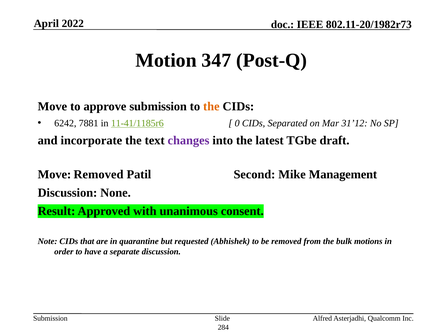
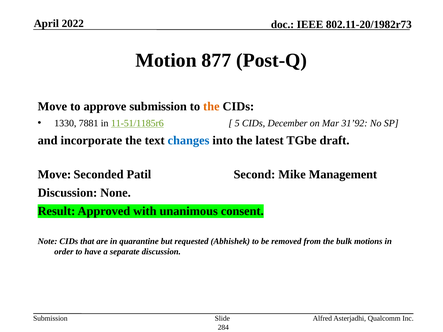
347: 347 -> 877
6242: 6242 -> 1330
11-41/1185r6: 11-41/1185r6 -> 11-51/1185r6
0: 0 -> 5
Separated: Separated -> December
31’12: 31’12 -> 31’92
changes colour: purple -> blue
Move Removed: Removed -> Seconded
